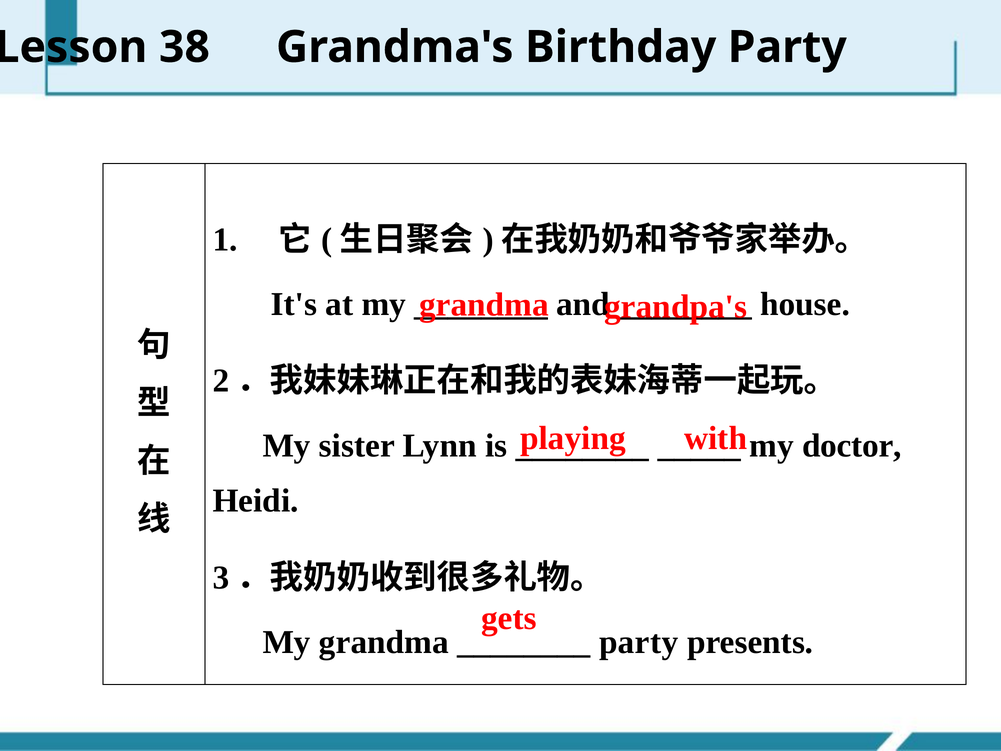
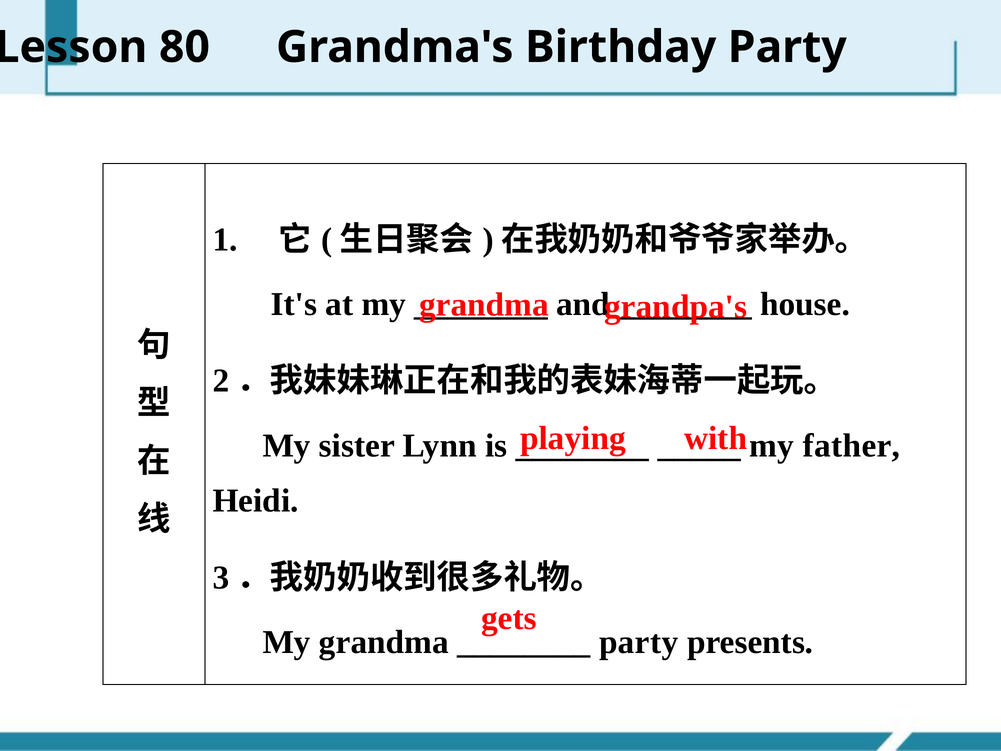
38: 38 -> 80
doctor: doctor -> father
